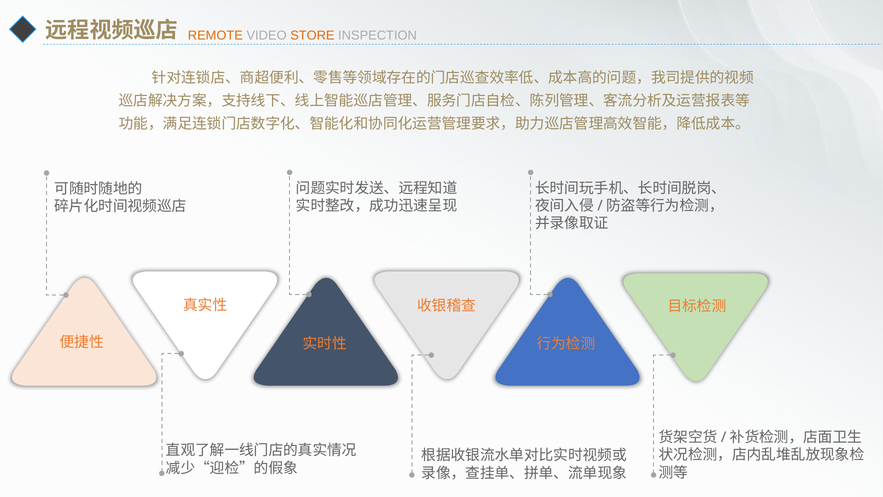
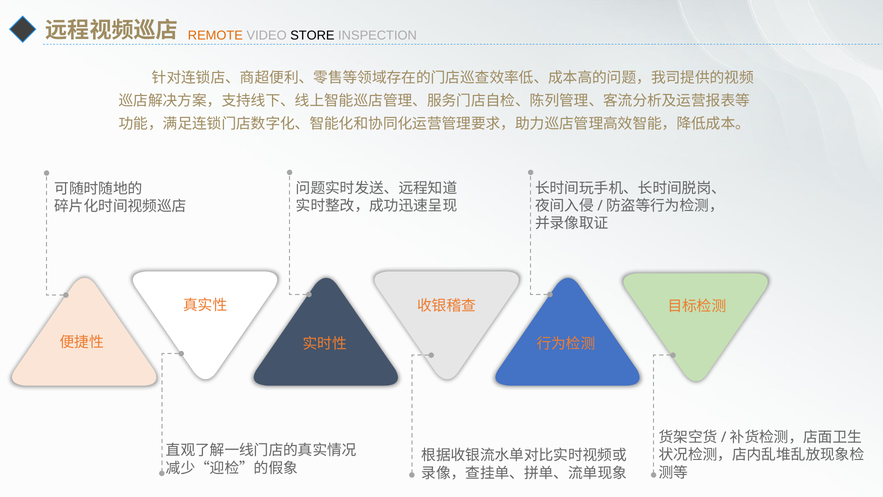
STORE colour: orange -> black
